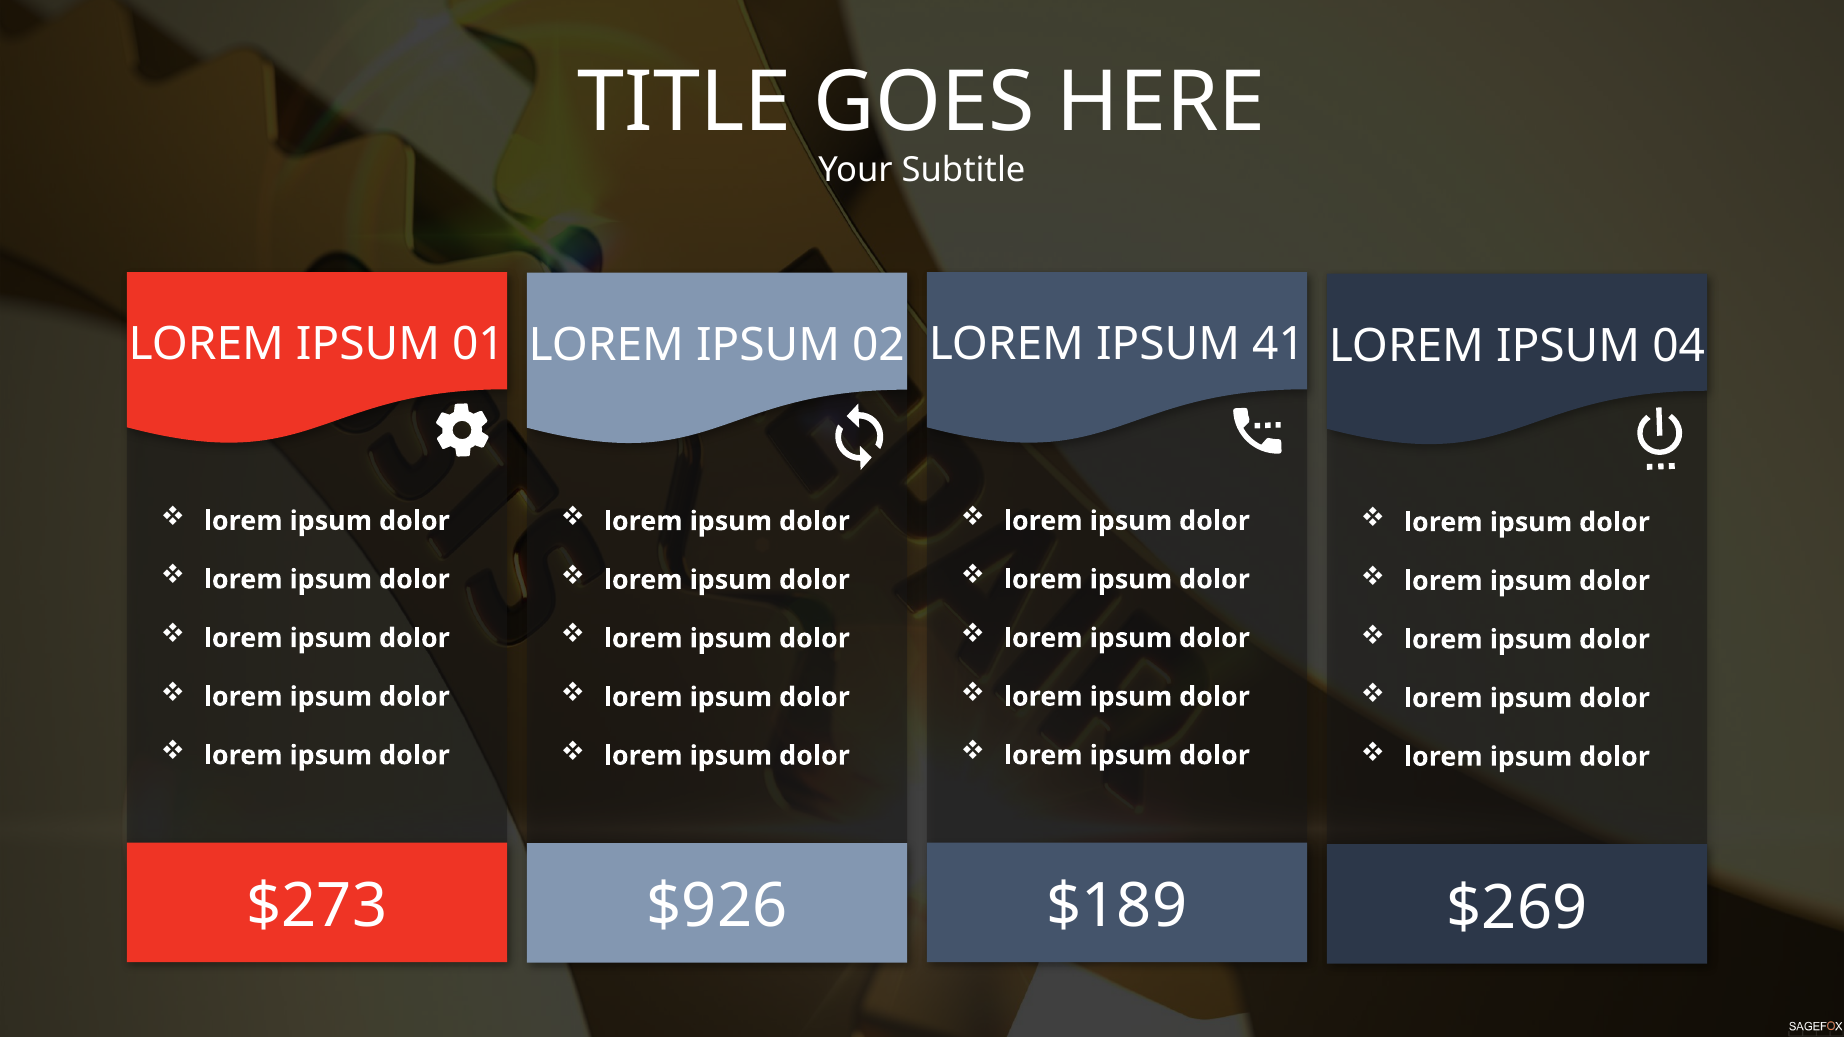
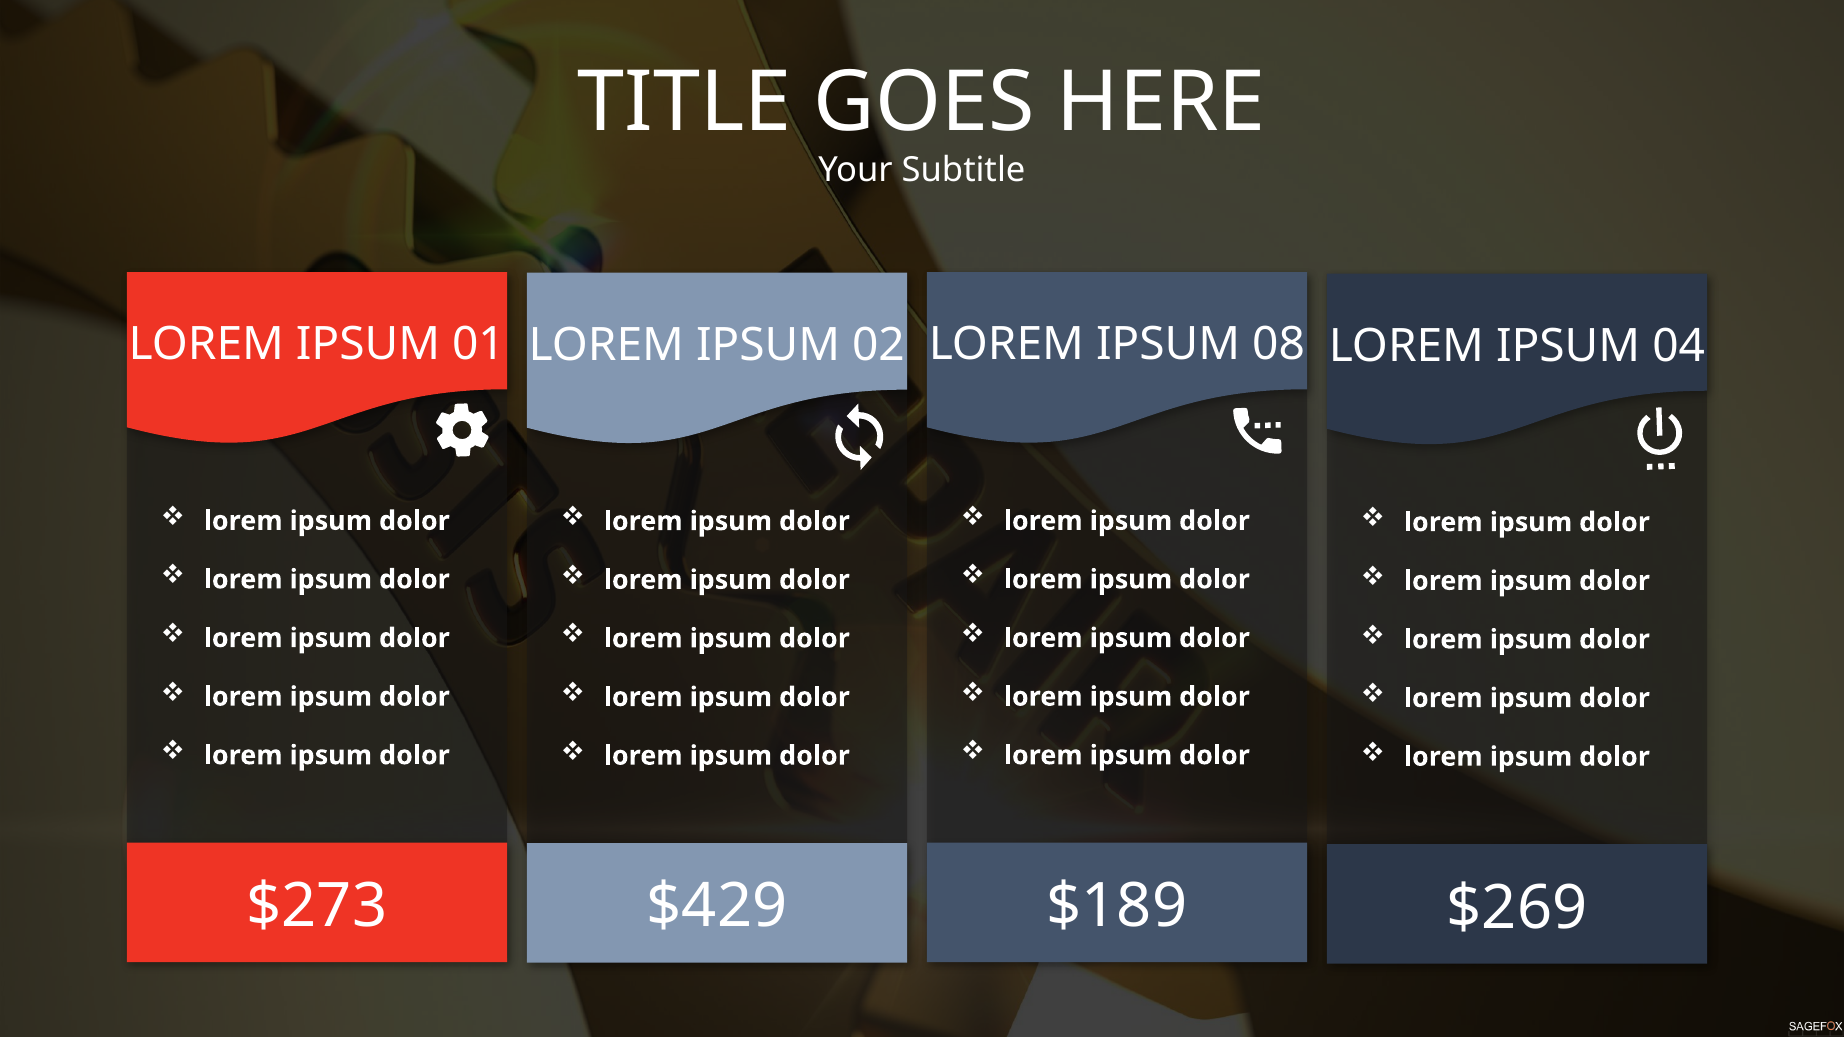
41: 41 -> 08
$926: $926 -> $429
